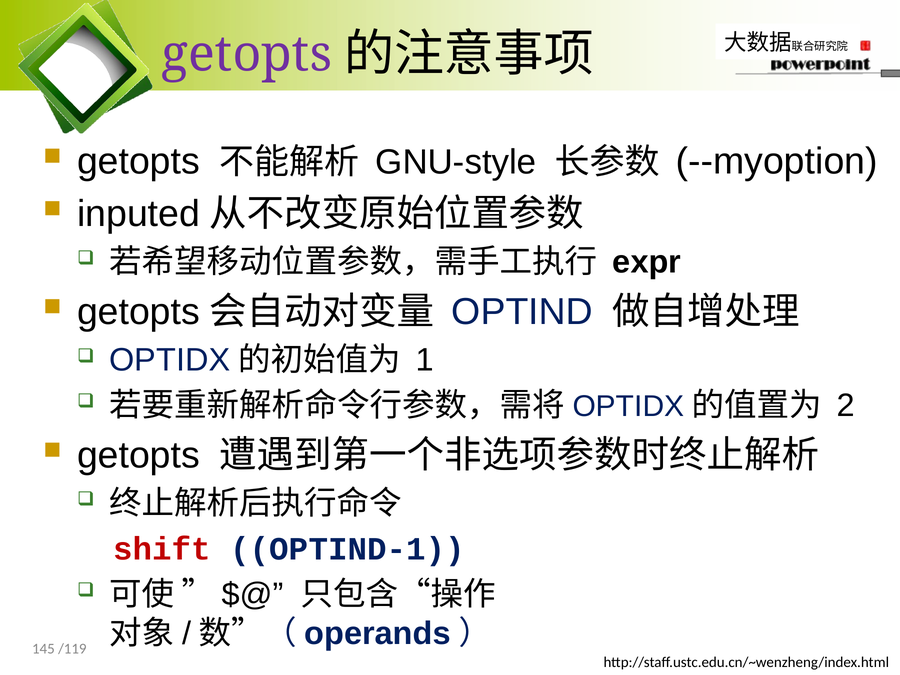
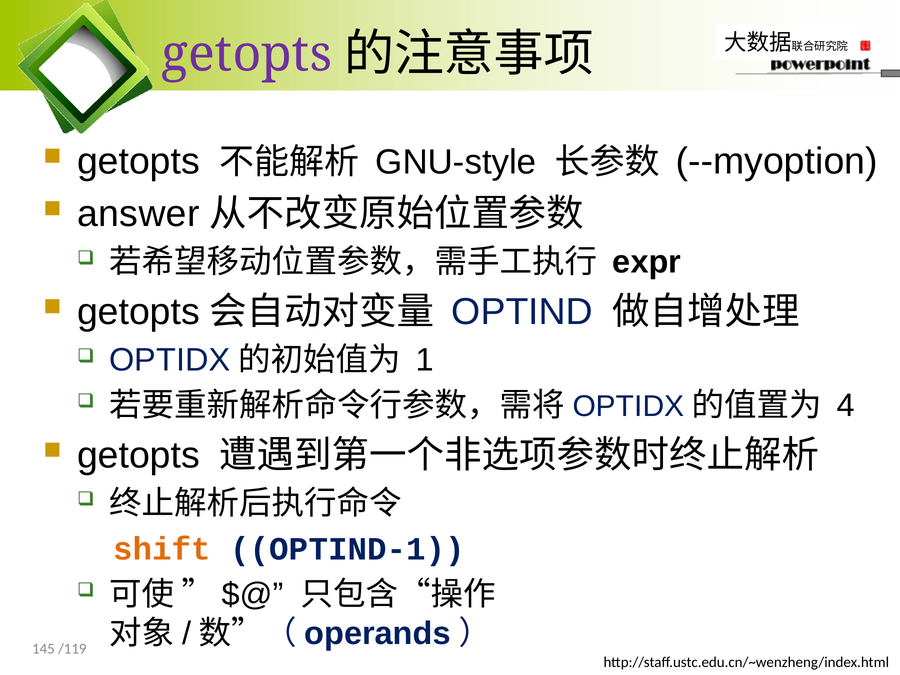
inputed: inputed -> answer
2: 2 -> 4
shift colour: red -> orange
